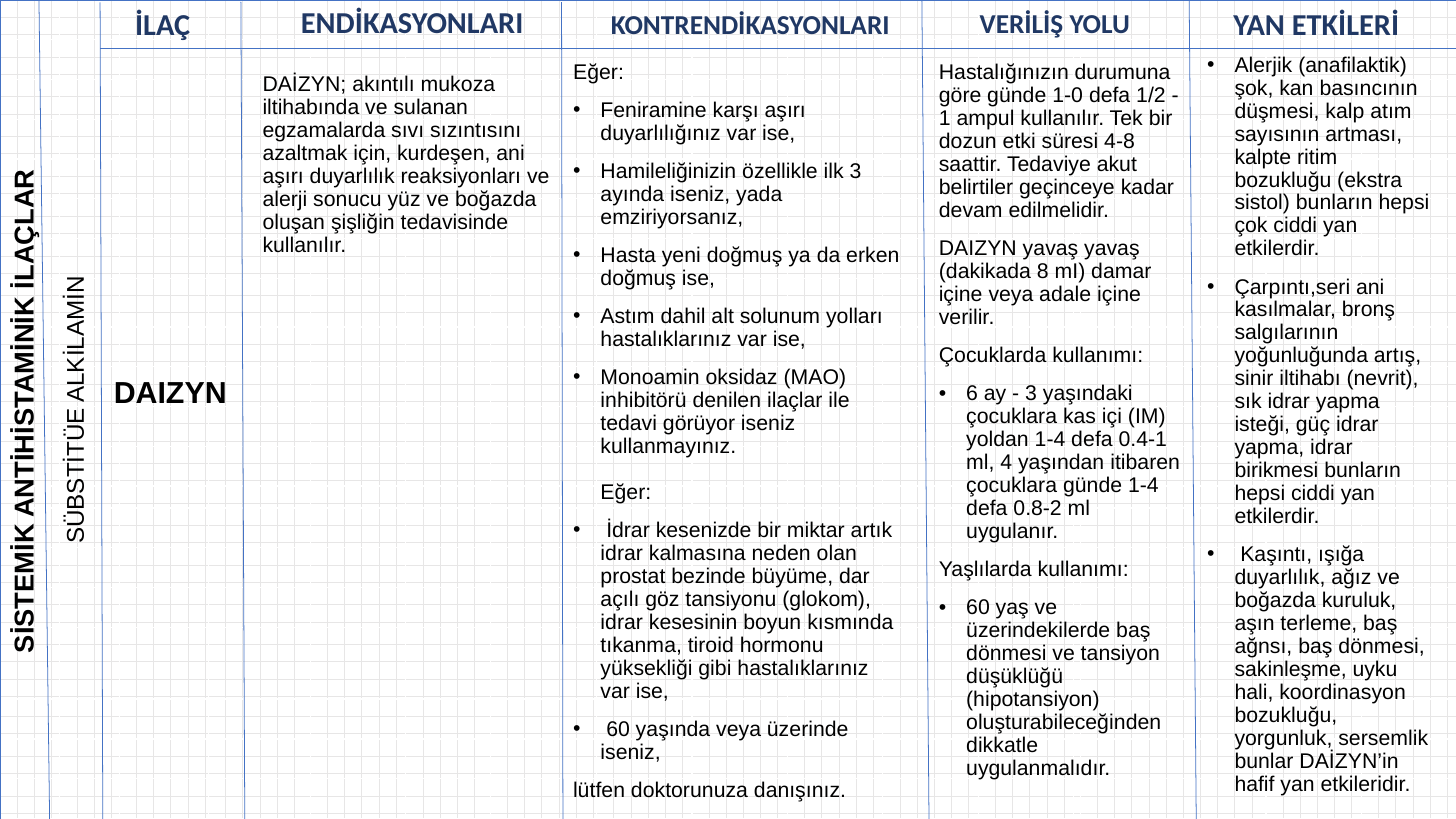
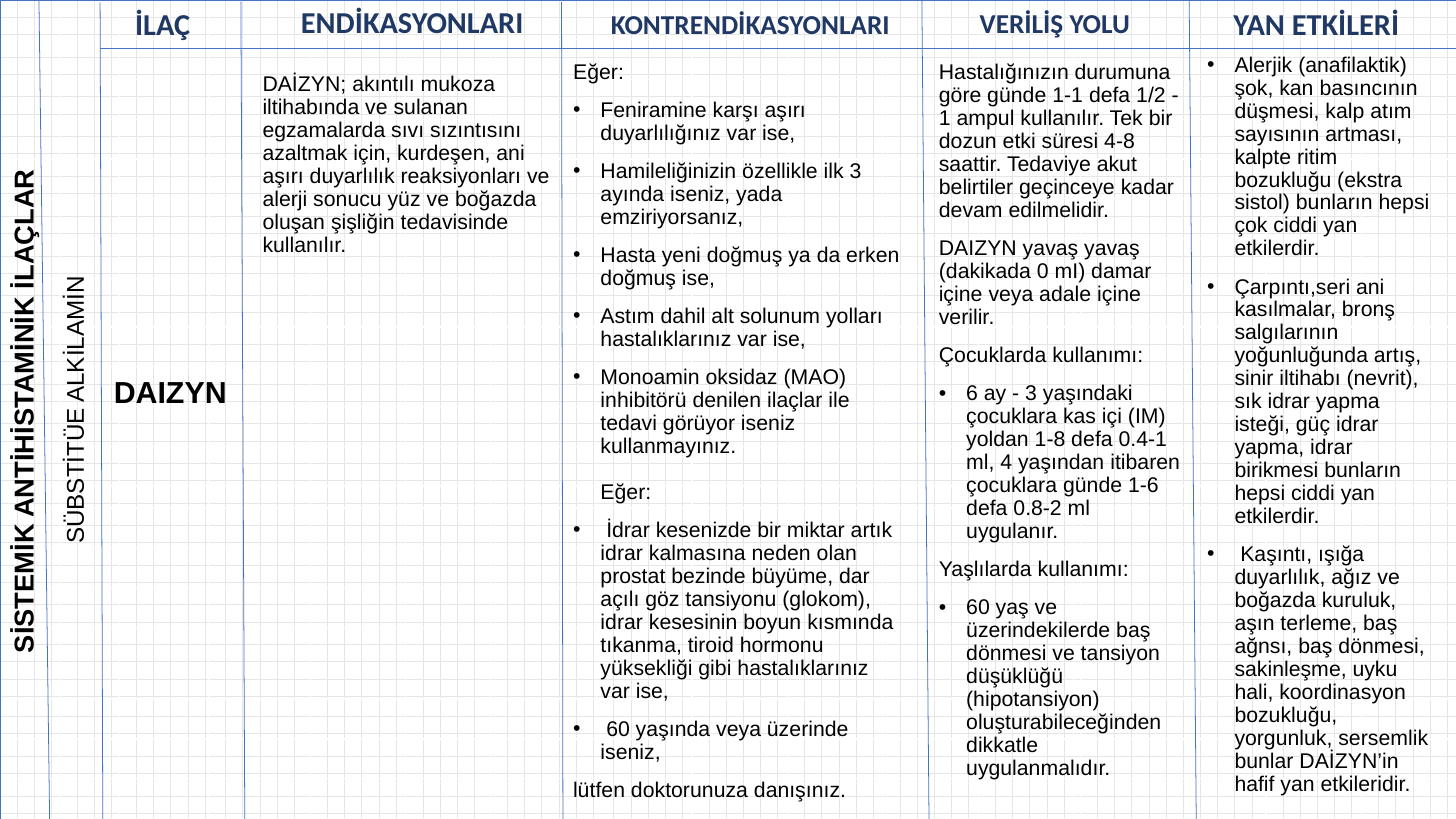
1-0: 1-0 -> 1-1
8: 8 -> 0
yoldan 1-4: 1-4 -> 1-8
günde 1-4: 1-4 -> 1-6
